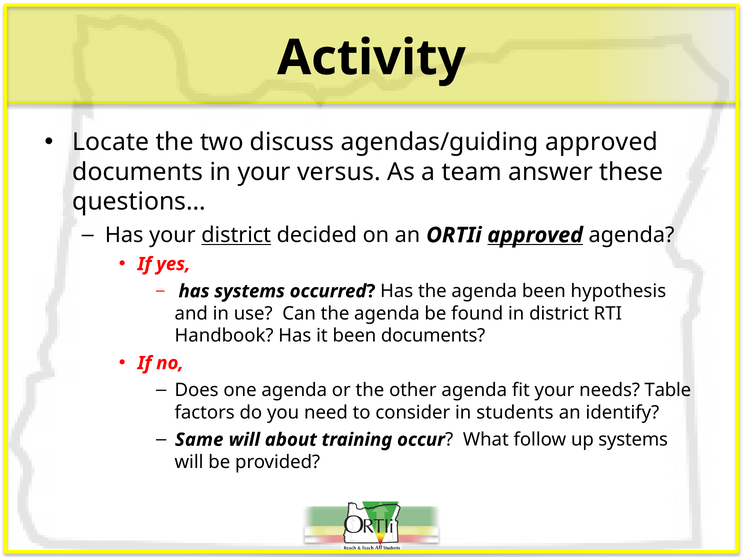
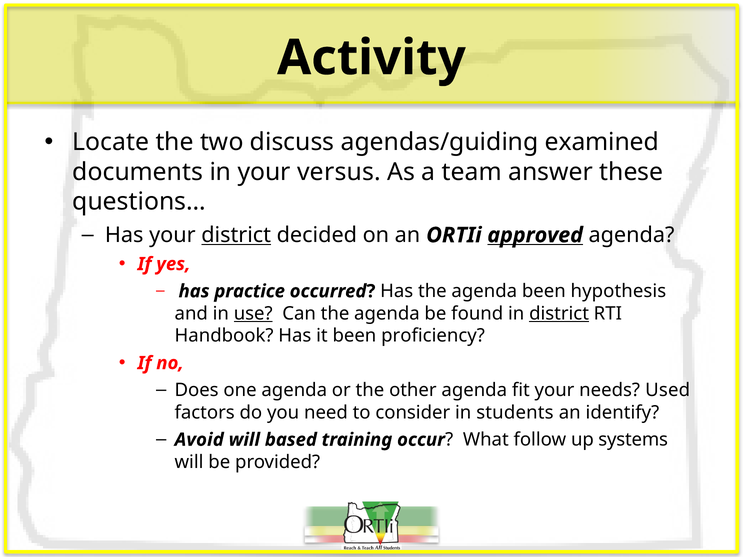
agendas/guiding approved: approved -> examined
has systems: systems -> practice
use underline: none -> present
district at (559, 314) underline: none -> present
been documents: documents -> proficiency
Table: Table -> Used
Same: Same -> Avoid
about: about -> based
